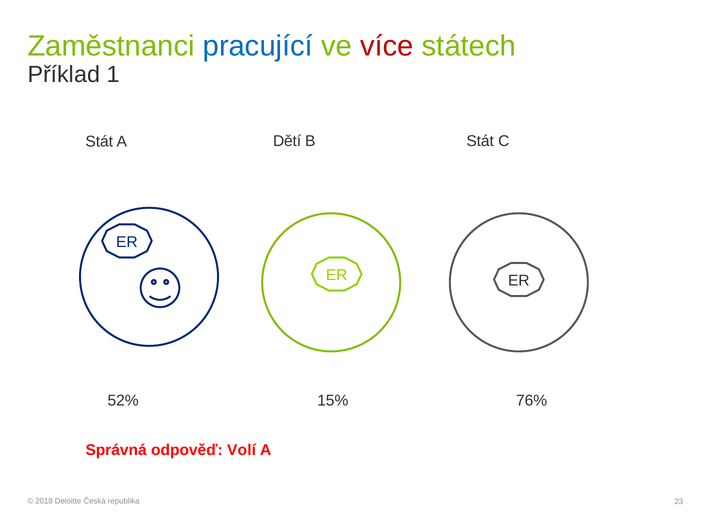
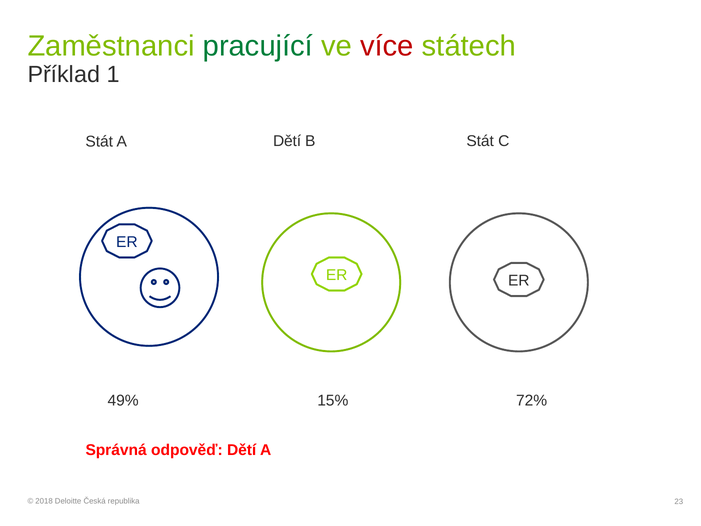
pracující colour: blue -> green
52%: 52% -> 49%
76%: 76% -> 72%
odpověď Volí: Volí -> Dětí
